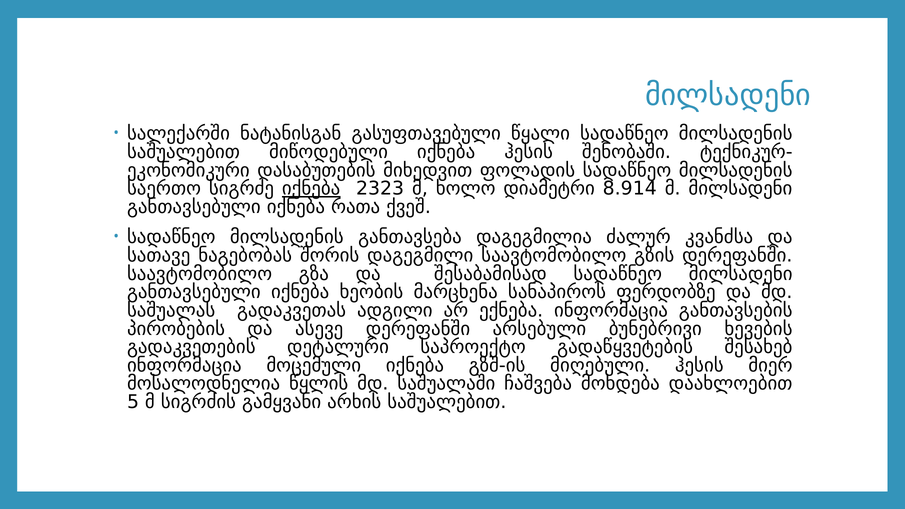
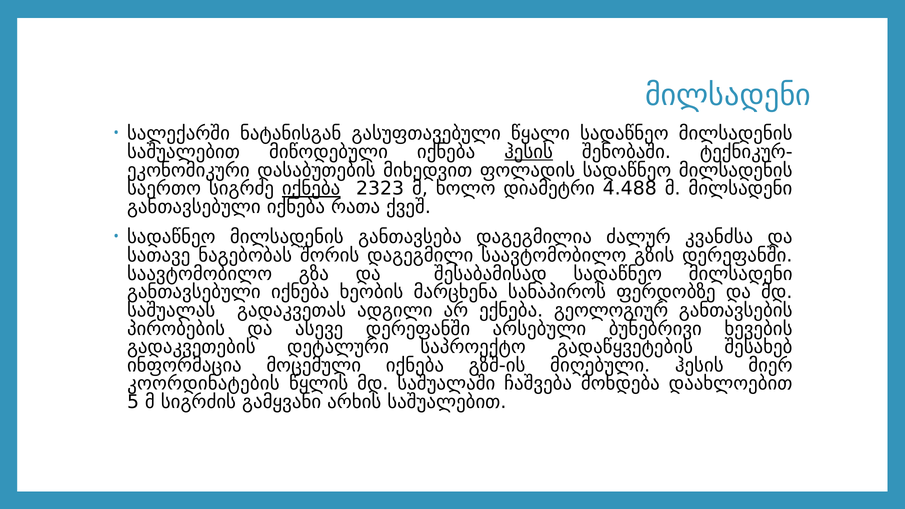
ჰესის at (529, 152) underline: none -> present
8.914: 8.914 -> 4.488
ექნება ინფორმაცია: ინფორმაცია -> გეოლოგიურ
მოსალოდნელია: მოსალოდნელია -> კოორდინატების
